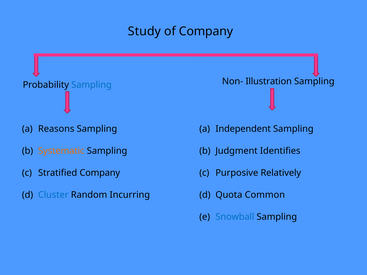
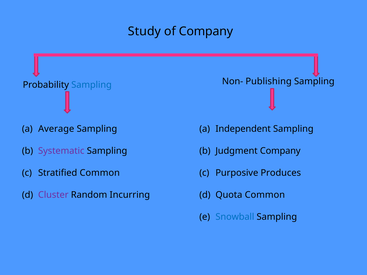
Illustration: Illustration -> Publishing
Reasons: Reasons -> Average
Systematic colour: orange -> purple
Judgment Identifies: Identifies -> Company
Stratified Company: Company -> Common
Relatively: Relatively -> Produces
Cluster colour: blue -> purple
